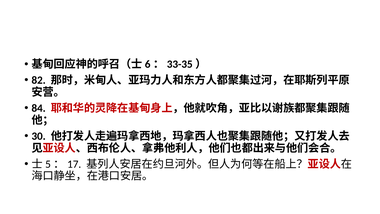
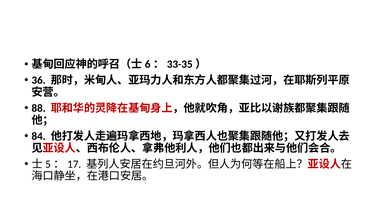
82: 82 -> 36
84: 84 -> 88
30: 30 -> 84
